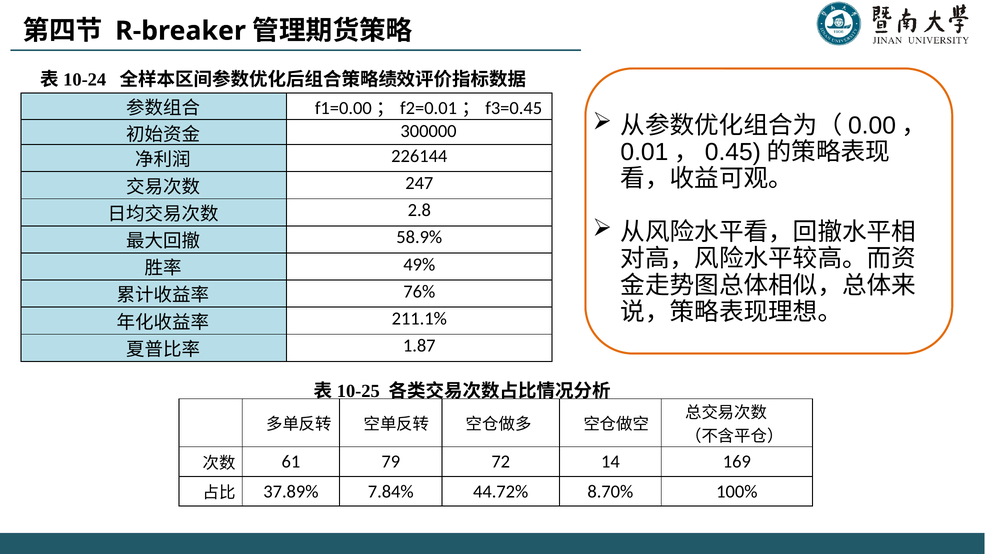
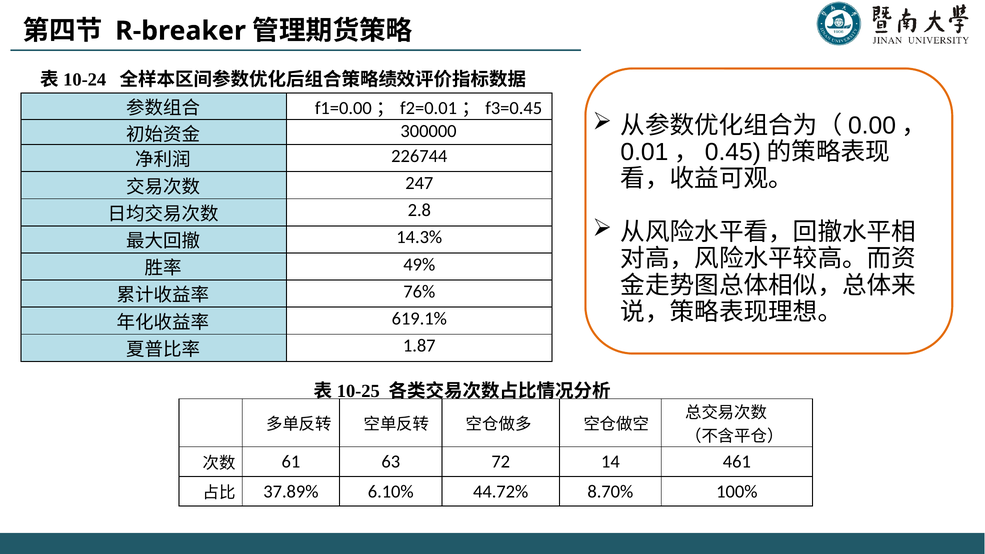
226144: 226144 -> 226744
58.9%: 58.9% -> 14.3%
211.1%: 211.1% -> 619.1%
79: 79 -> 63
169: 169 -> 461
7.84%: 7.84% -> 6.10%
